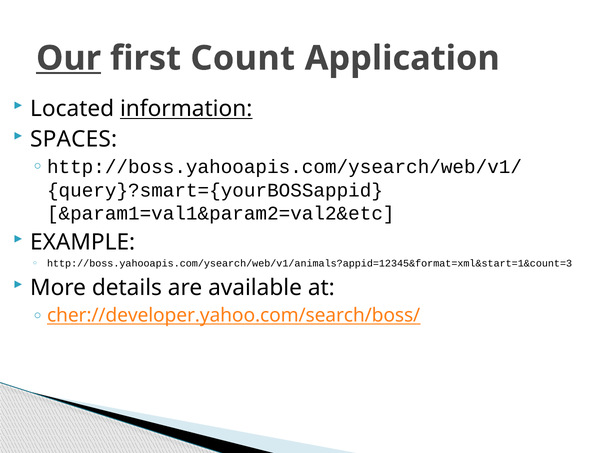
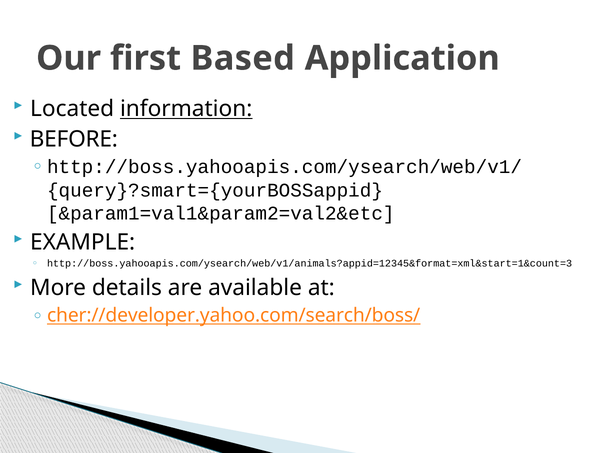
Our underline: present -> none
Count: Count -> Based
SPACES: SPACES -> BEFORE
